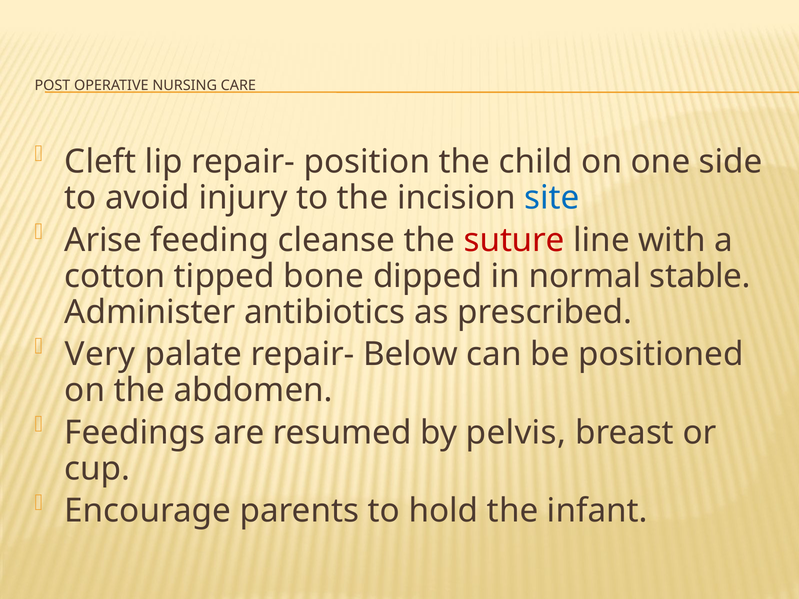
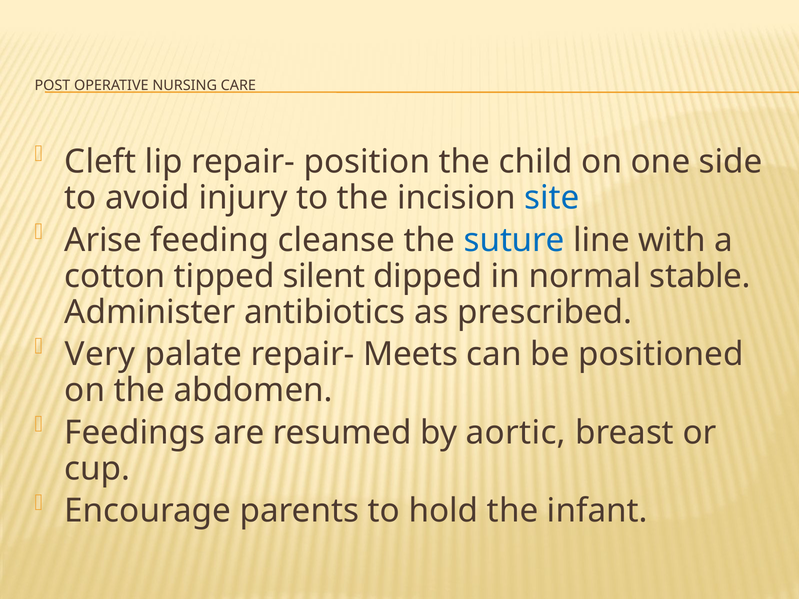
suture colour: red -> blue
bone: bone -> silent
Below: Below -> Meets
pelvis: pelvis -> aortic
